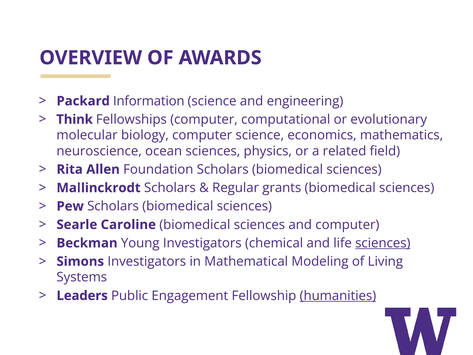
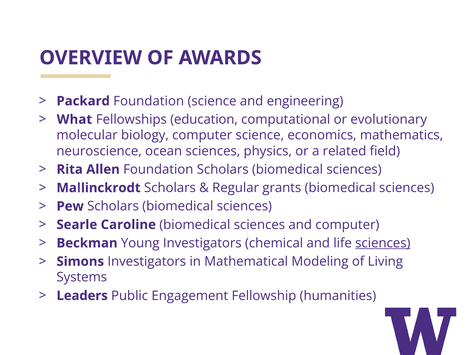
Packard Information: Information -> Foundation
Think: Think -> What
Fellowships computer: computer -> education
humanities underline: present -> none
